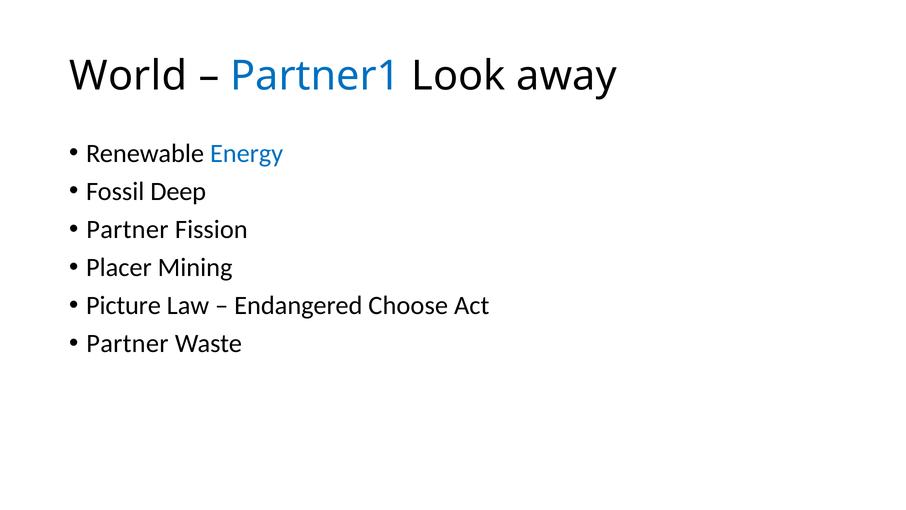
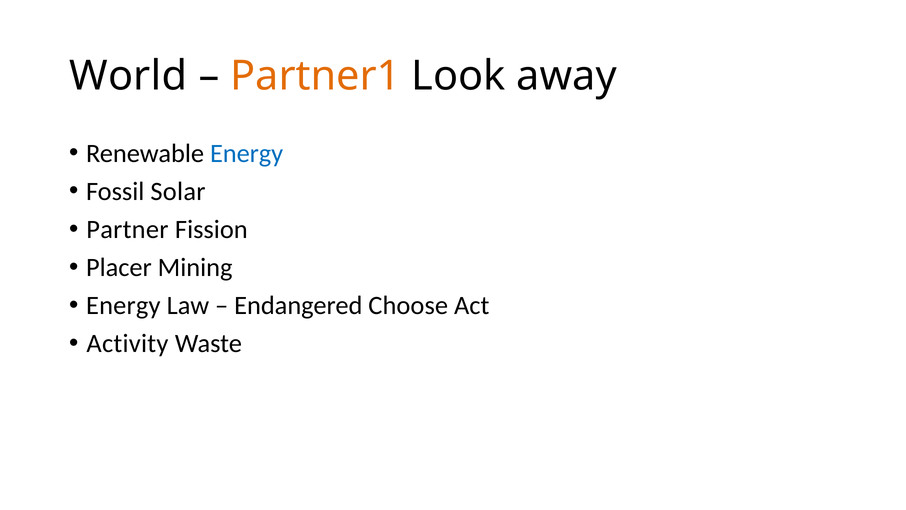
Partner1 colour: blue -> orange
Deep: Deep -> Solar
Picture at (123, 305): Picture -> Energy
Partner at (127, 343): Partner -> Activity
